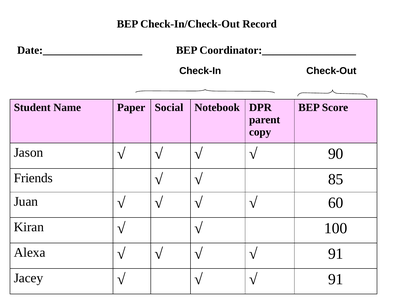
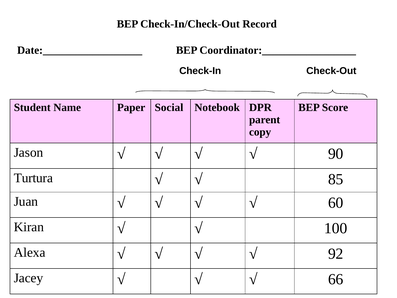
Friends: Friends -> Turtura
91 at (336, 254): 91 -> 92
91 at (336, 279): 91 -> 66
